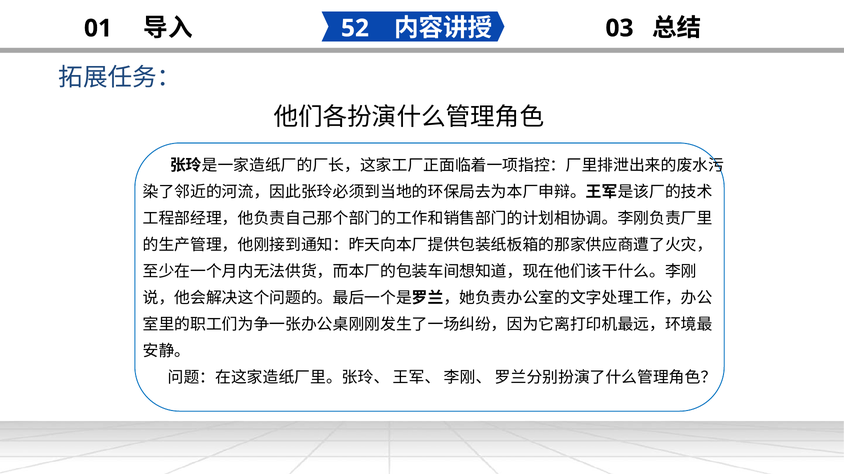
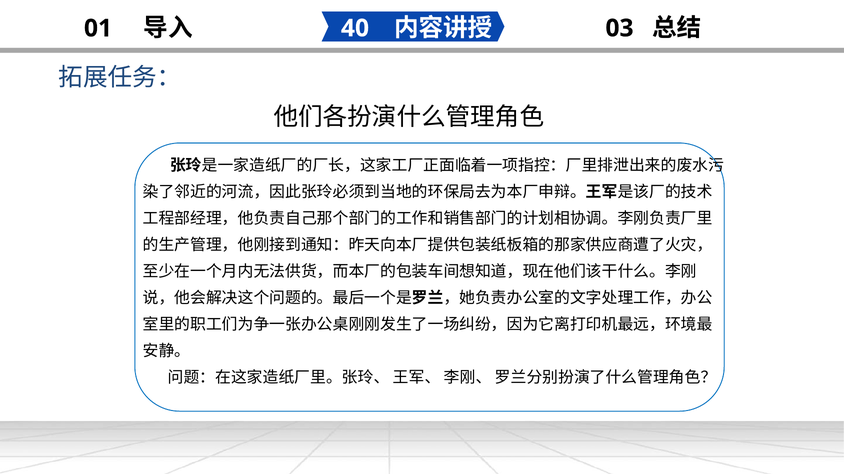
52: 52 -> 40
